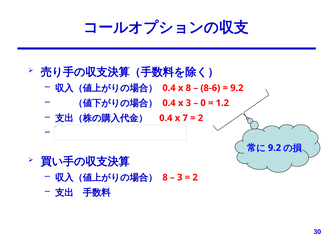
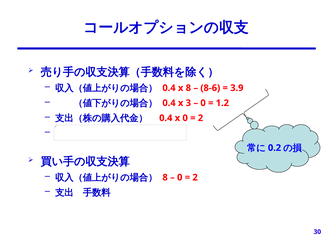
9.2 at (237, 88): 9.2 -> 3.9
x 7: 7 -> 0
9.2 at (275, 148): 9.2 -> 0.2
3 at (180, 177): 3 -> 0
